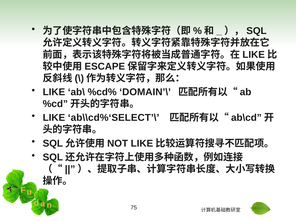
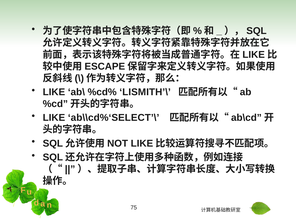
DOMAIN’\: DOMAIN’\ -> LISMITH’\
